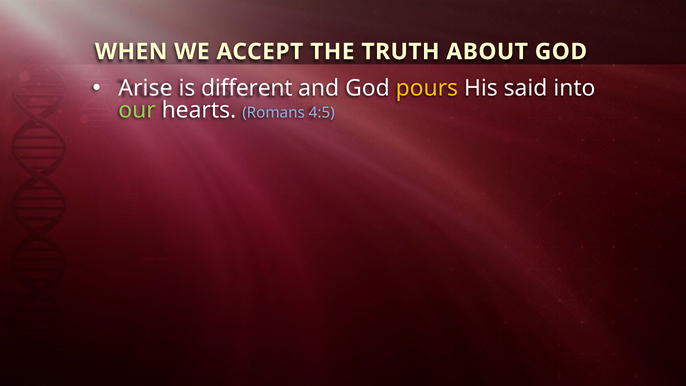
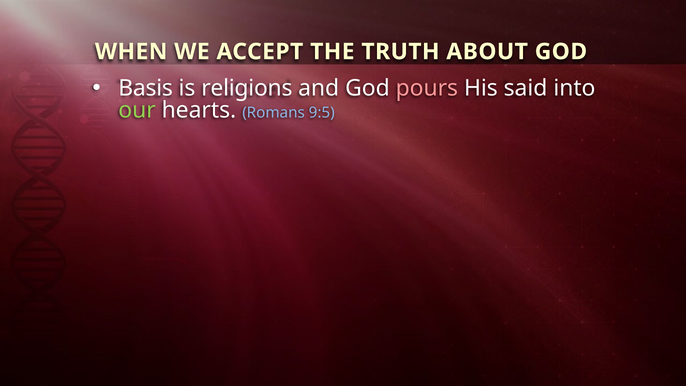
Arise: Arise -> Basis
different: different -> religions
pours colour: yellow -> pink
4:5: 4:5 -> 9:5
